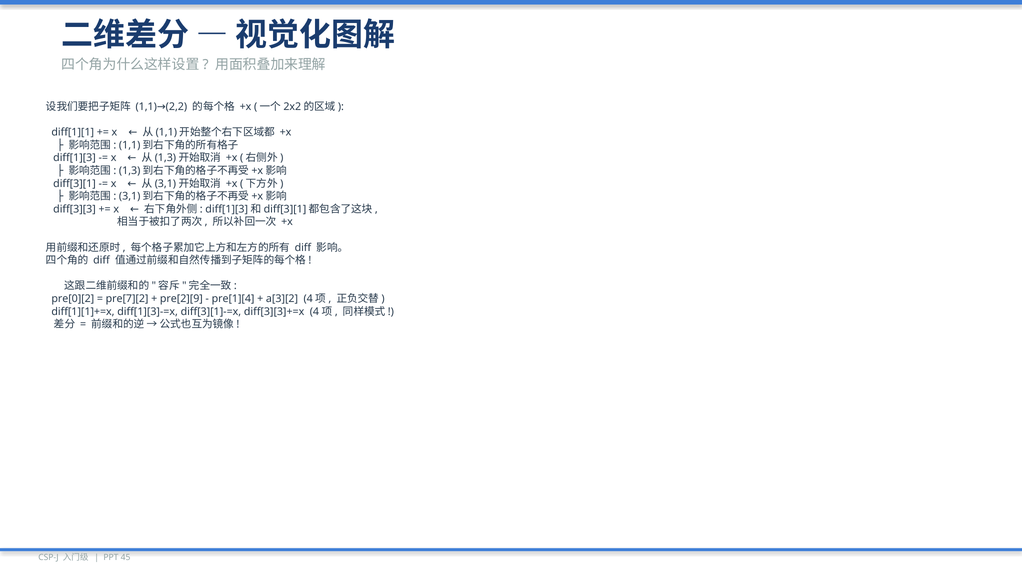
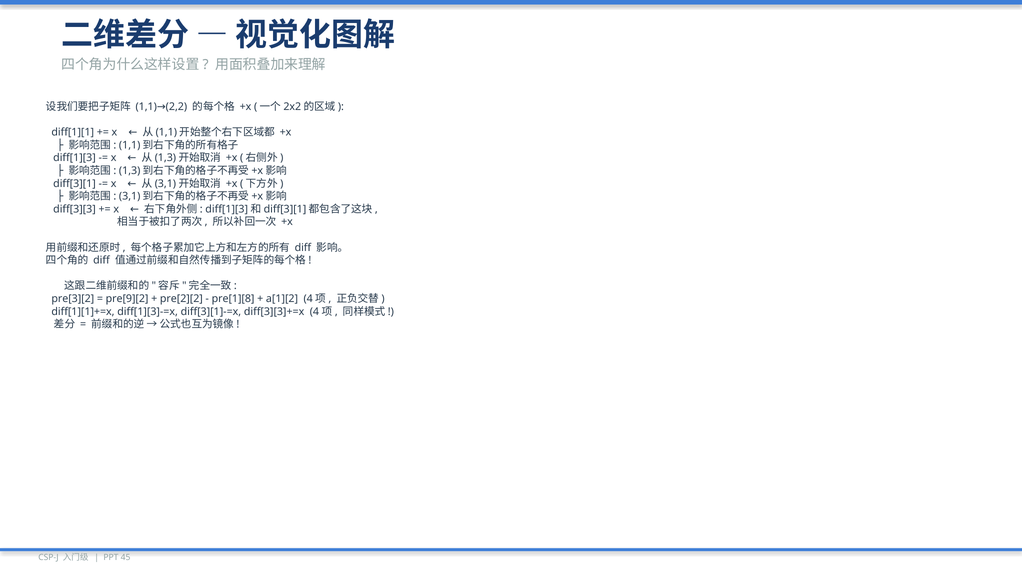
pre[0][2: pre[0][2 -> pre[3][2
pre[7][2: pre[7][2 -> pre[9][2
pre[2][9: pre[2][9 -> pre[2][2
pre[1][4: pre[1][4 -> pre[1][8
a[3][2: a[3][2 -> a[1][2
